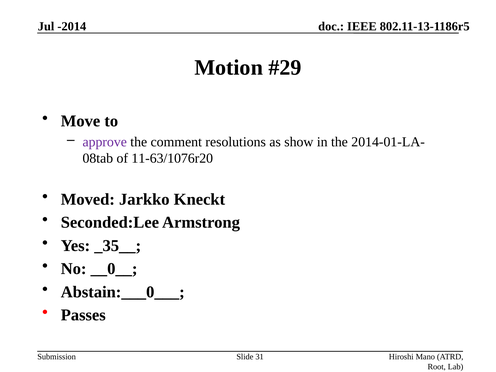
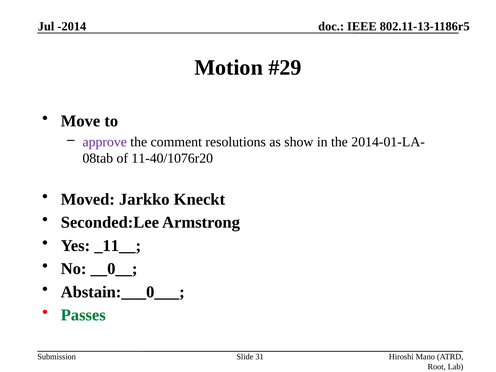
11-63/1076r20: 11-63/1076r20 -> 11-40/1076r20
_35__: _35__ -> _11__
Passes colour: black -> green
